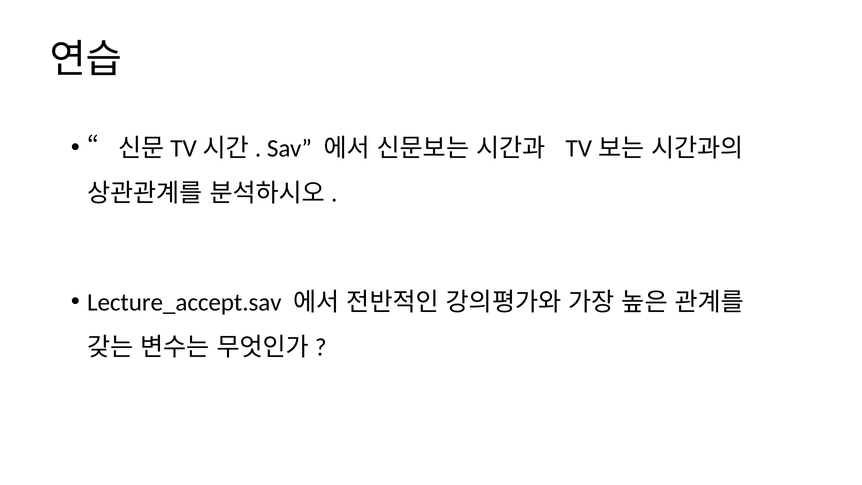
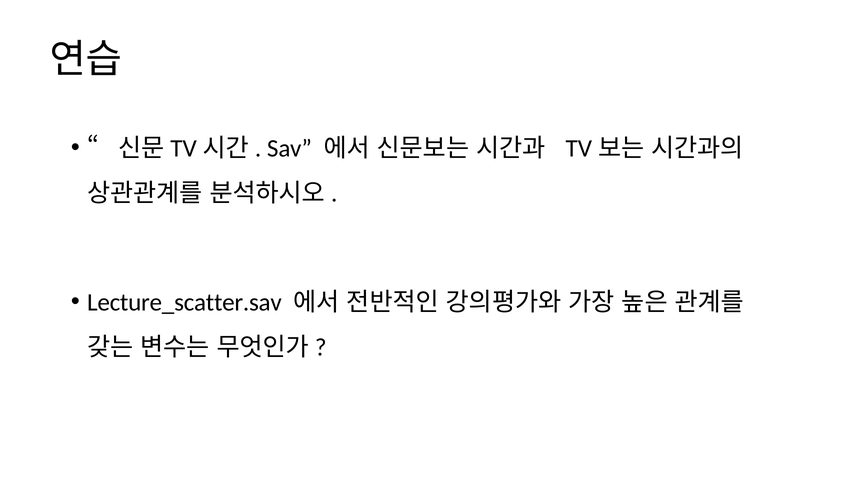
Lecture_accept.sav: Lecture_accept.sav -> Lecture_scatter.sav
